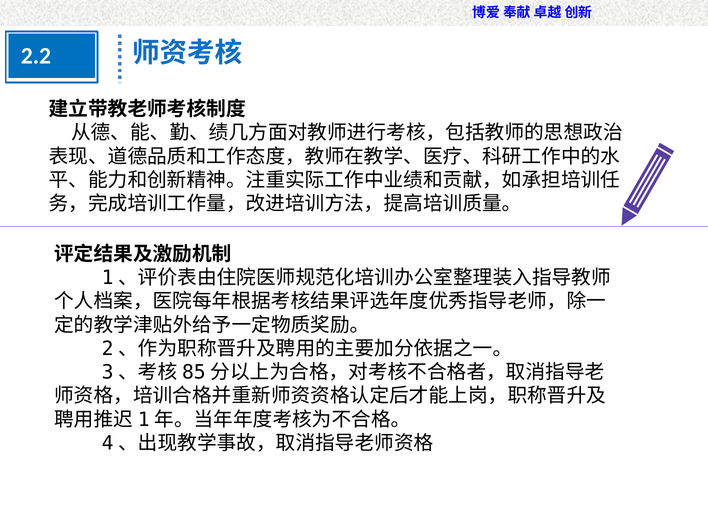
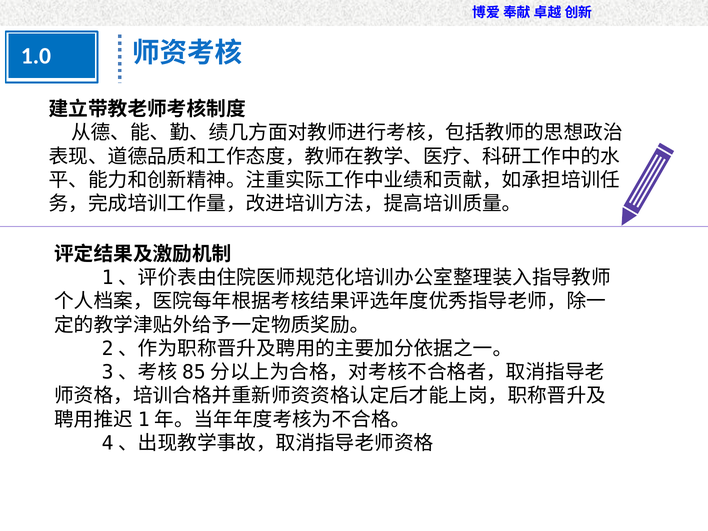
2.2: 2.2 -> 1.0
